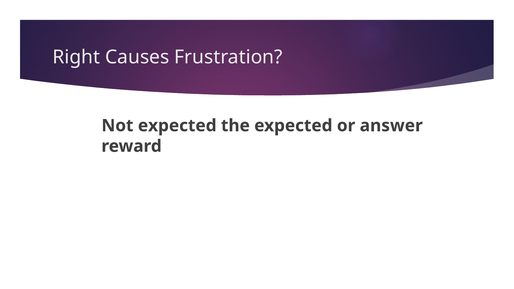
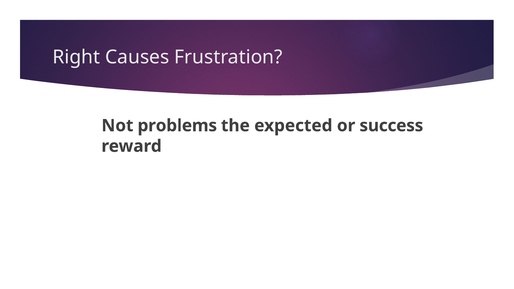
Not expected: expected -> problems
answer: answer -> success
